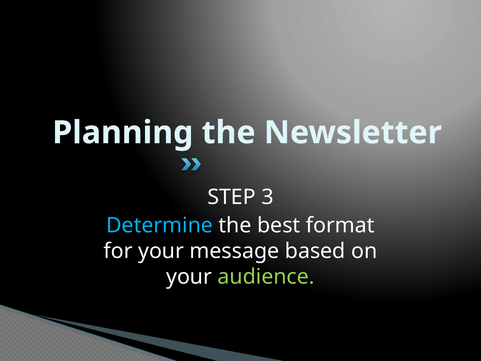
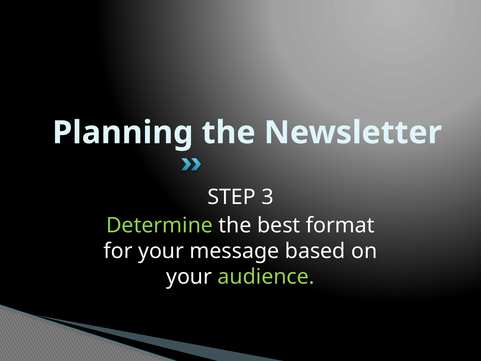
Determine colour: light blue -> light green
